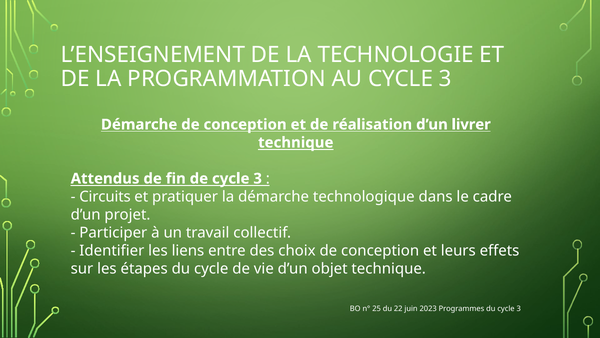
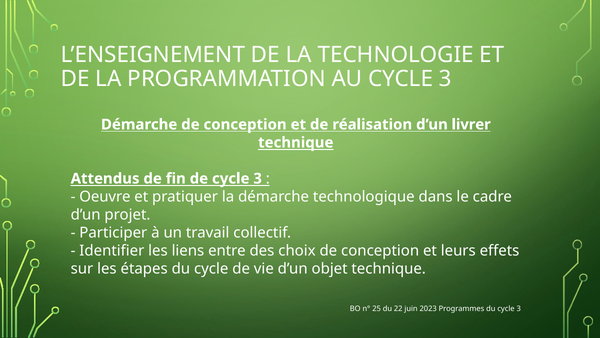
Circuits: Circuits -> Oeuvre
